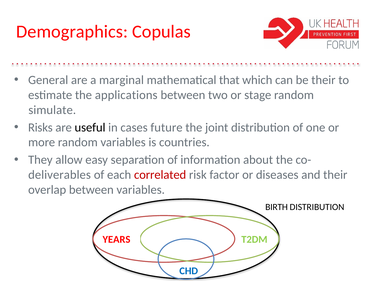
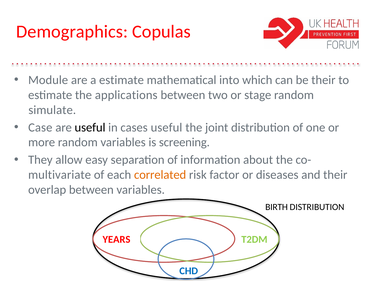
General: General -> Module
a marginal: marginal -> estimate
that: that -> into
Risks: Risks -> Case
cases future: future -> useful
countries: countries -> screening
deliverables: deliverables -> multivariate
correlated colour: red -> orange
